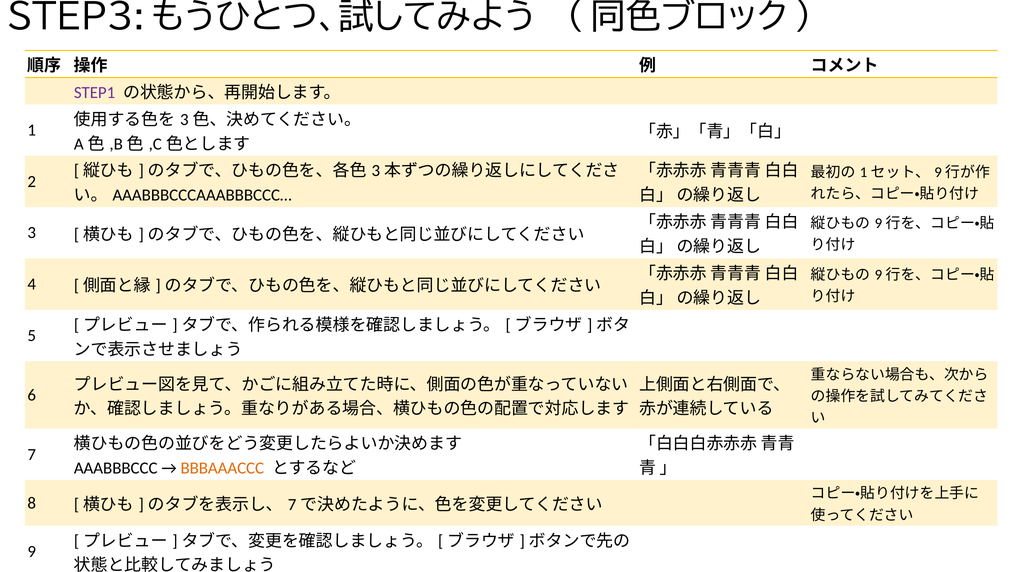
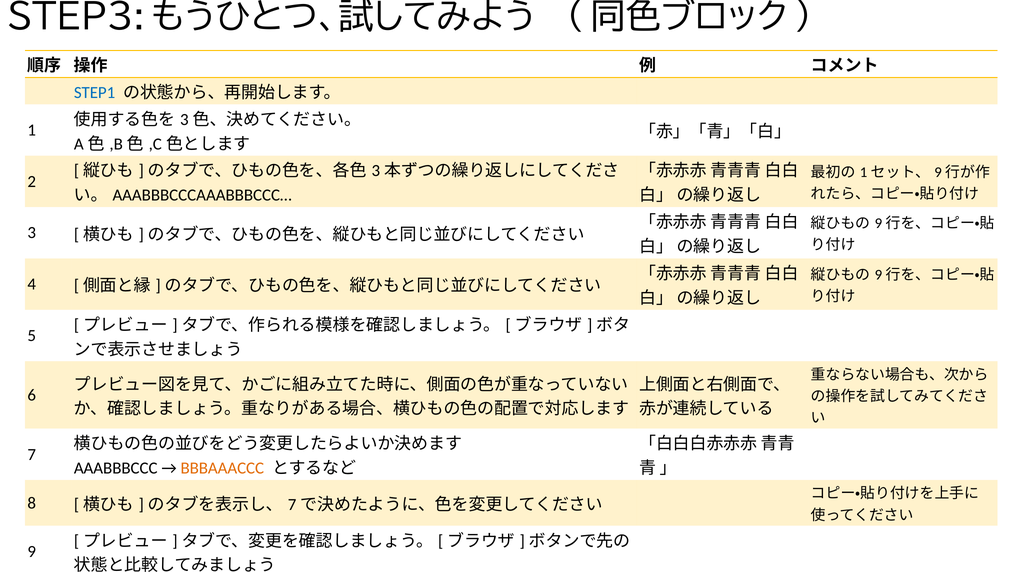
STEP1 colour: purple -> blue
